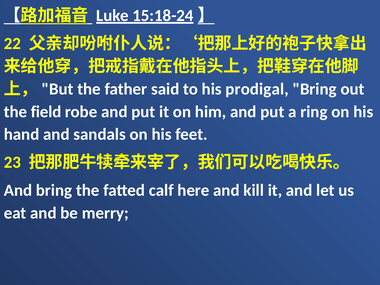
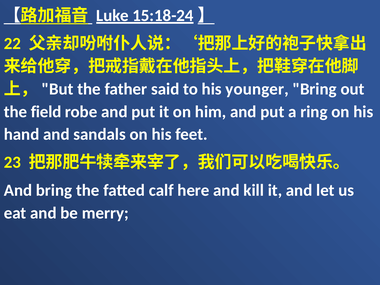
prodigal: prodigal -> younger
